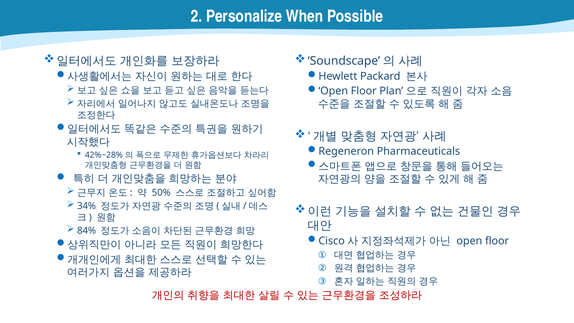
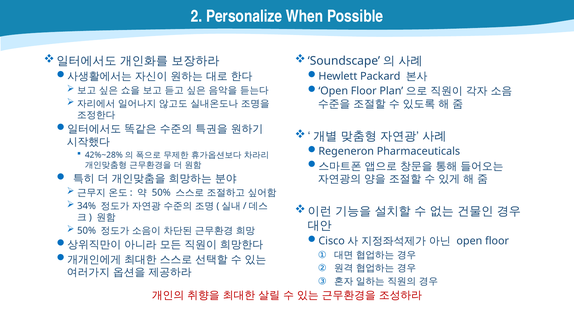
84% at (87, 231): 84% -> 50%
